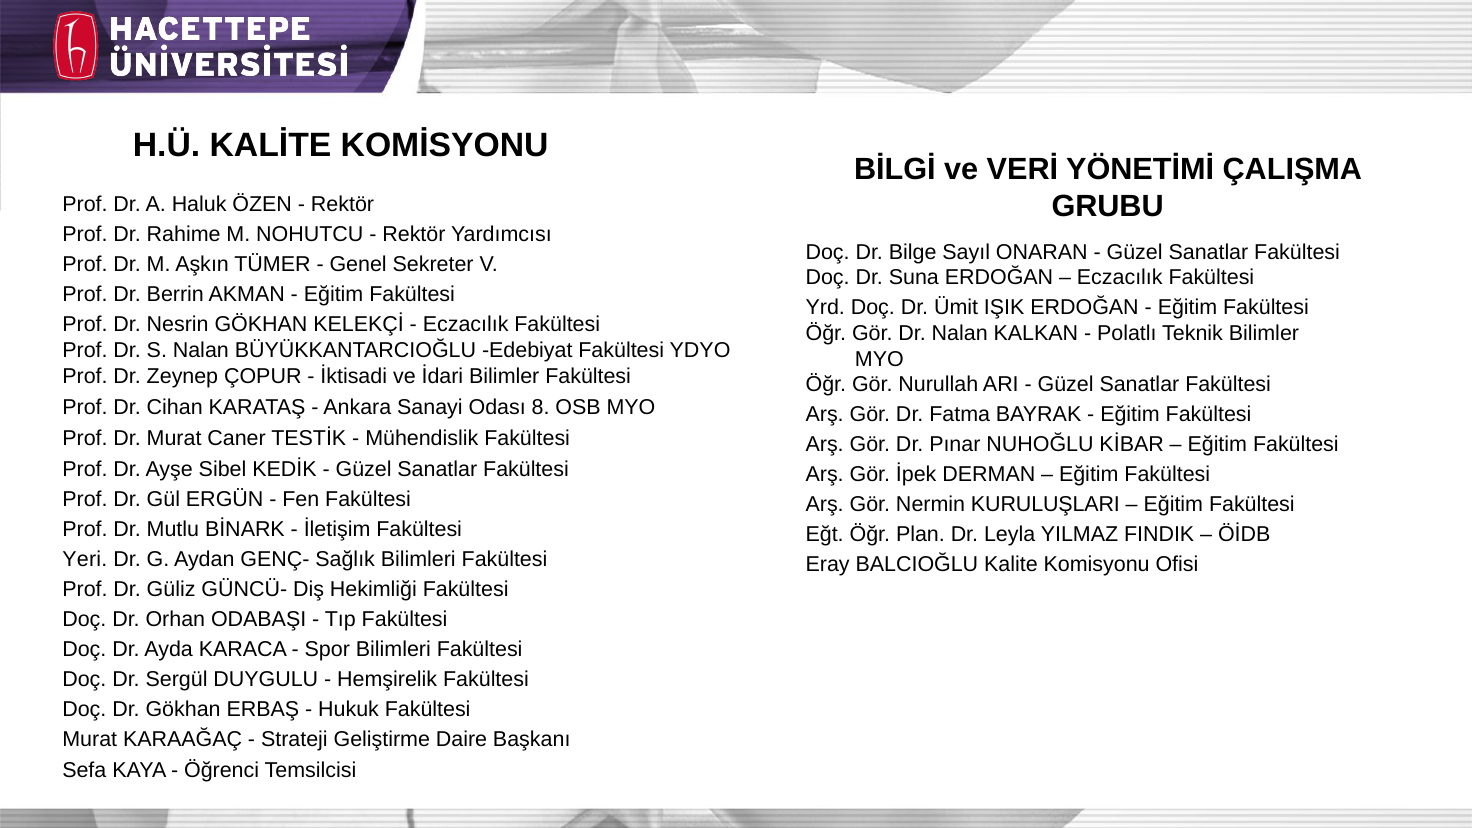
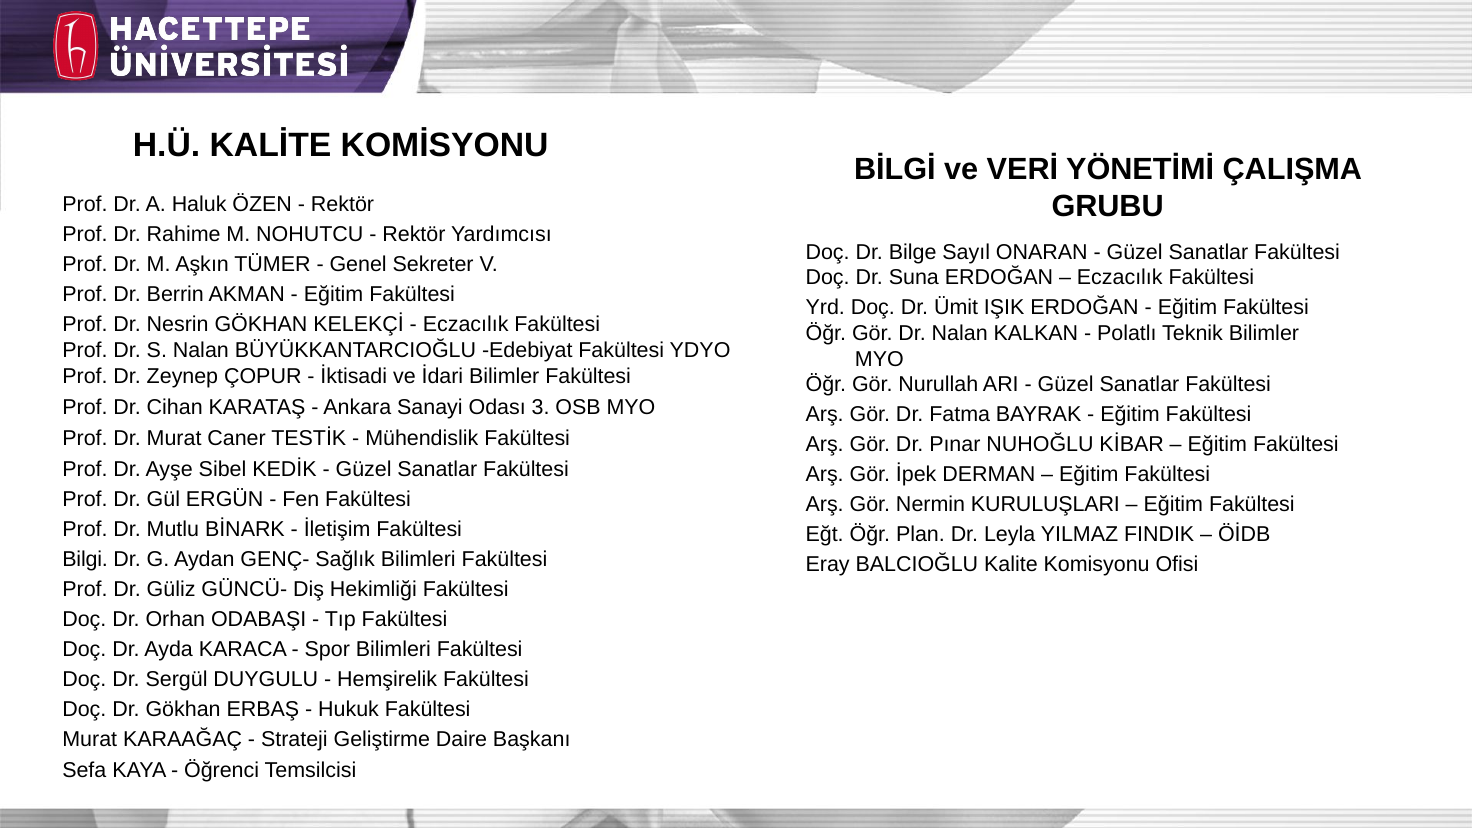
8: 8 -> 3
Yeri: Yeri -> Bilgi
